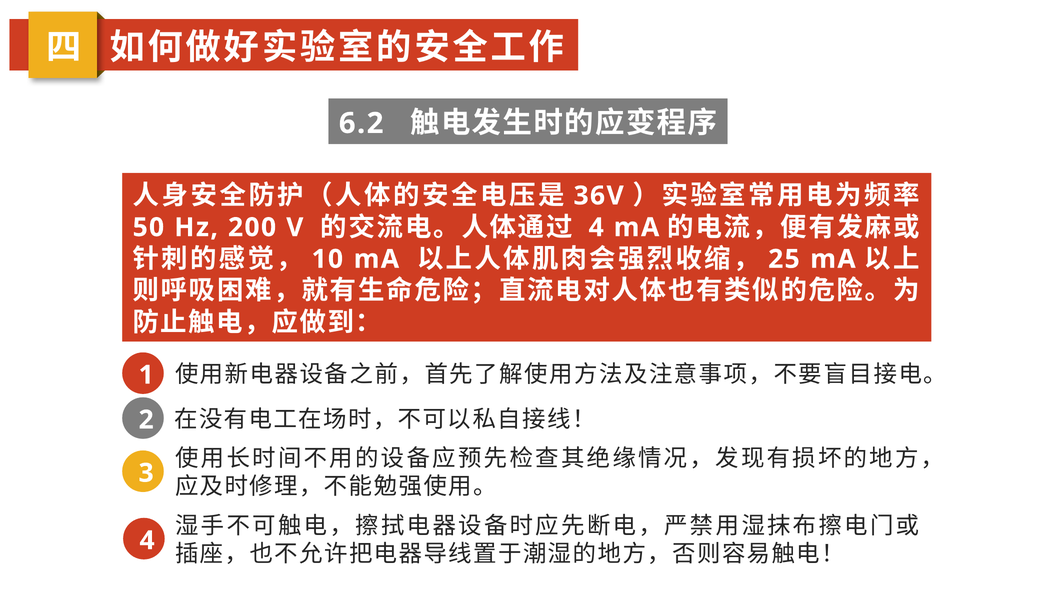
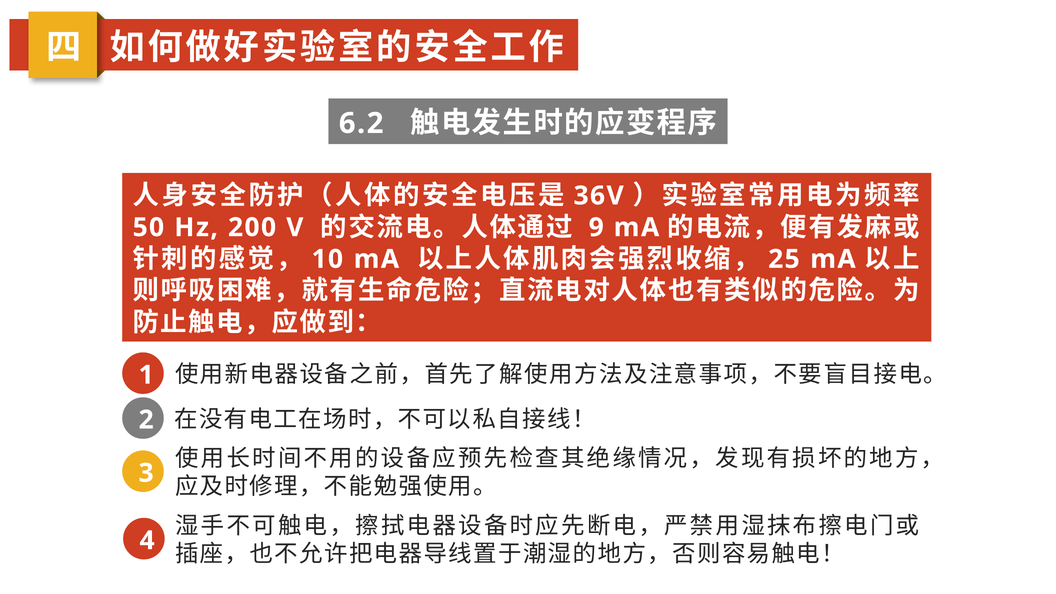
4 at (596, 227): 4 -> 9
